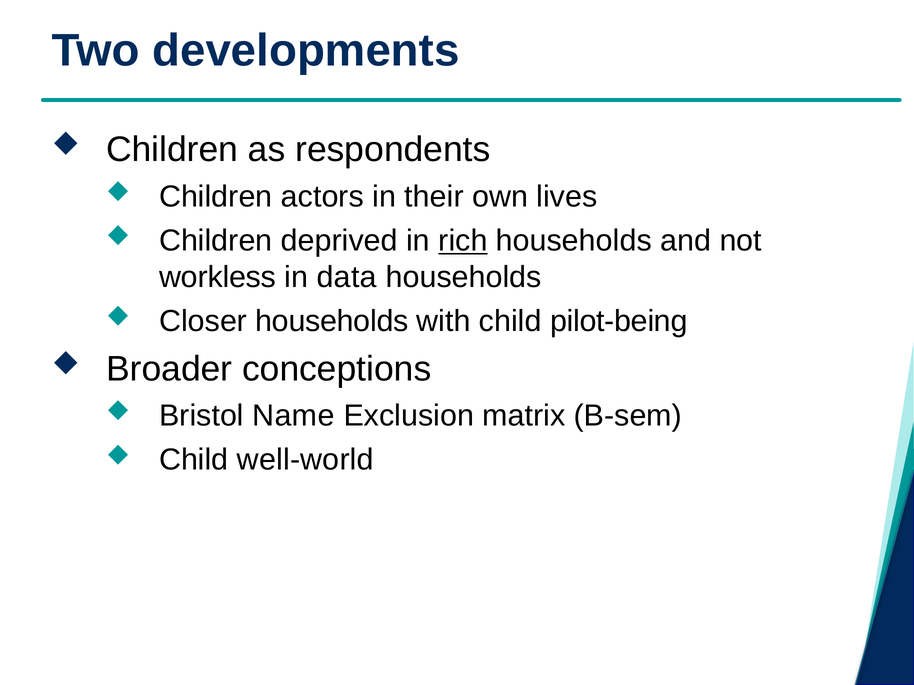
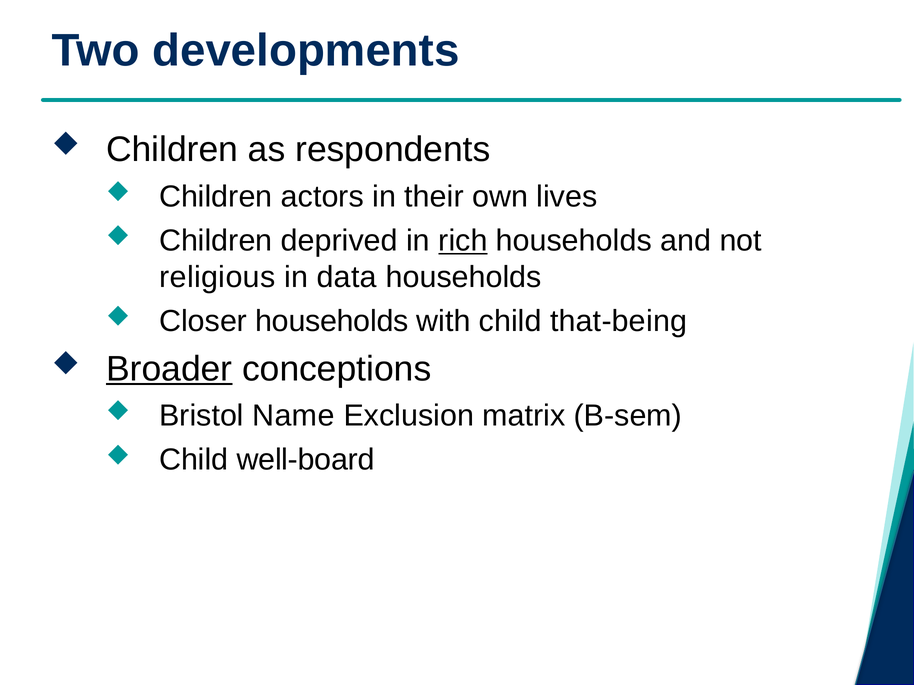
workless: workless -> religious
pilot-being: pilot-being -> that-being
Broader underline: none -> present
well-world: well-world -> well-board
